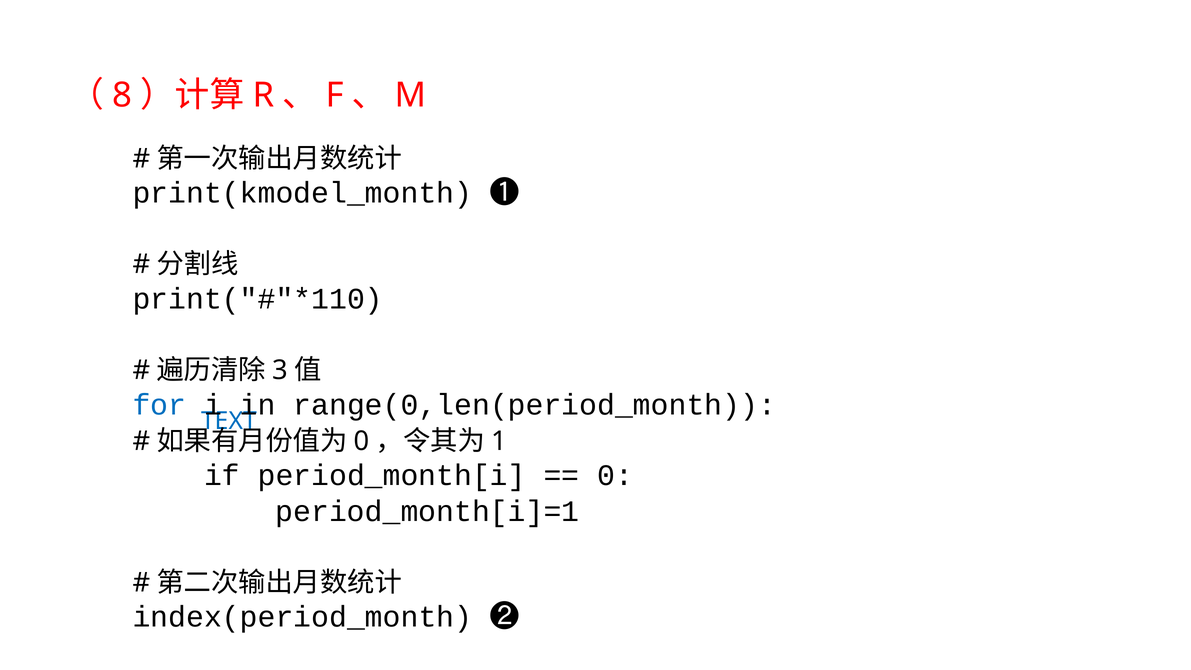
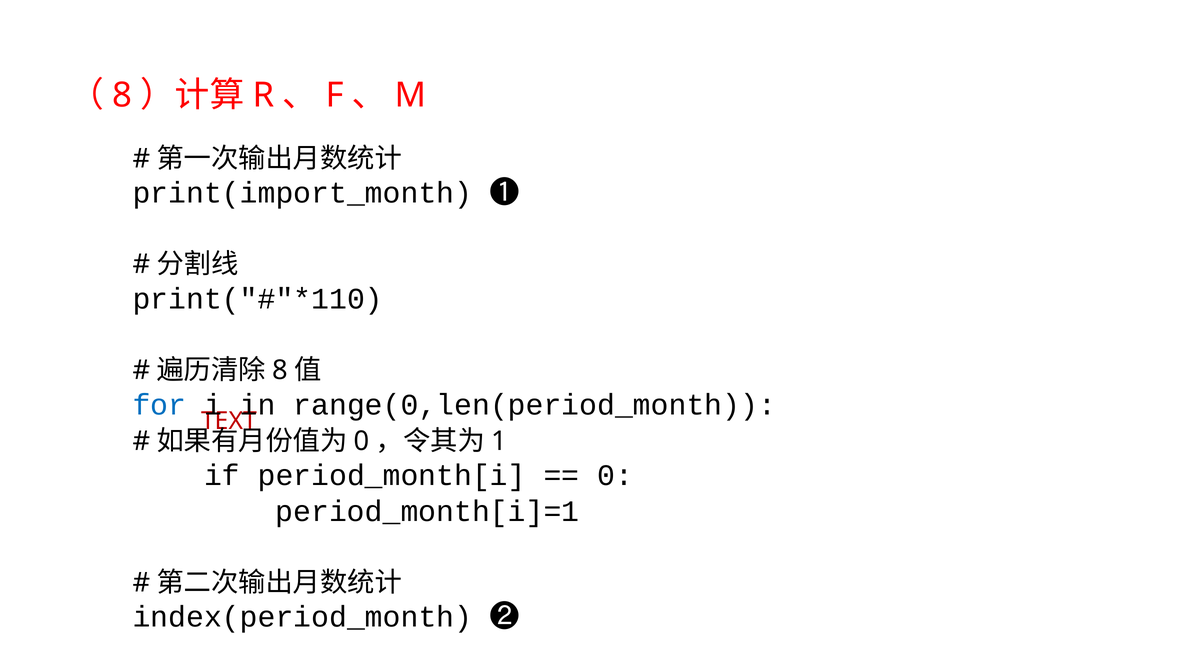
print(kmodel_month: print(kmodel_month -> print(import_month
3 at (280, 370): 3 -> 8
TEXT at (229, 421) colour: blue -> red
